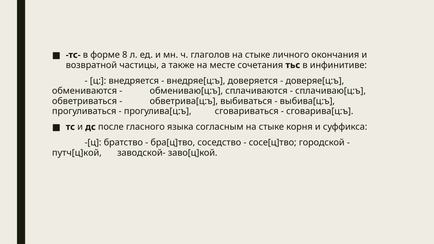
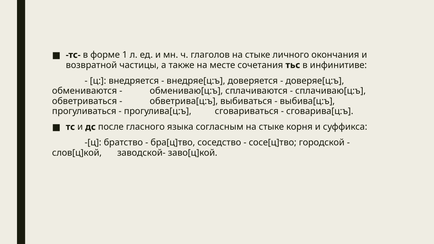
8: 8 -> 1
путч[ц]кой: путч[ц]кой -> слов[ц]кой
